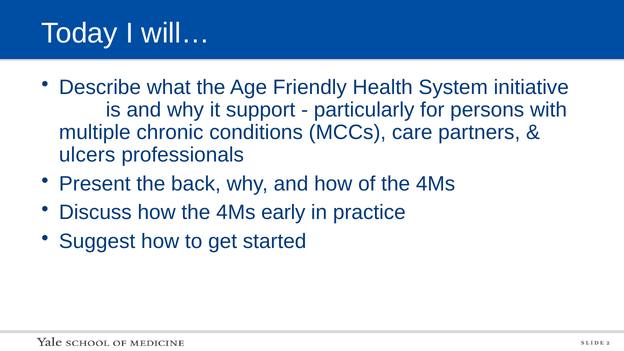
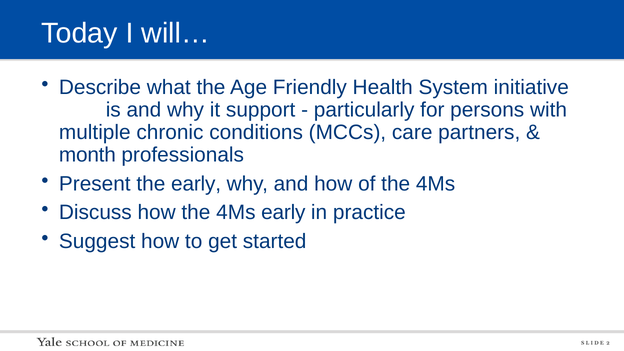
ulcers: ulcers -> month
the back: back -> early
